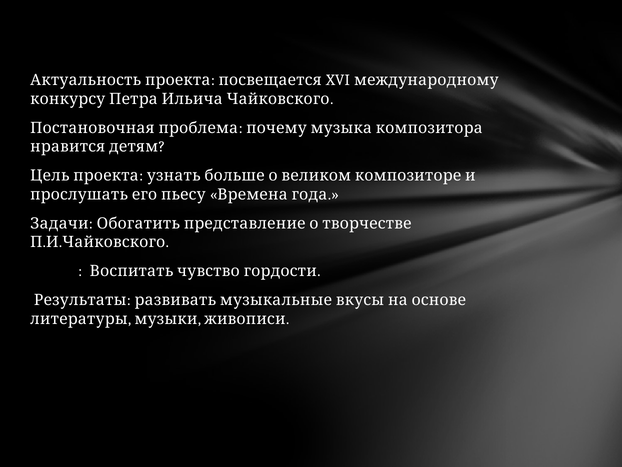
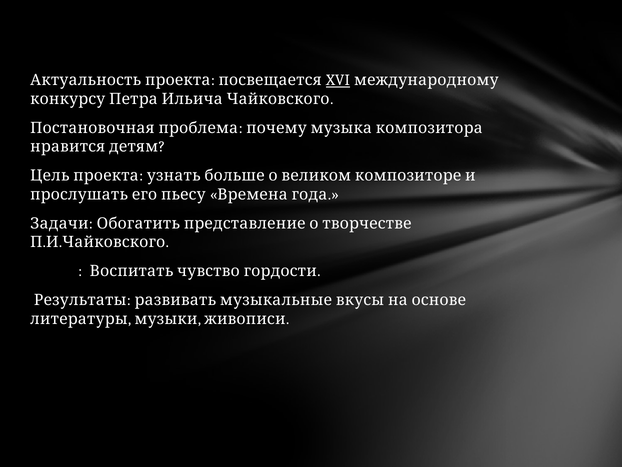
XVI underline: none -> present
